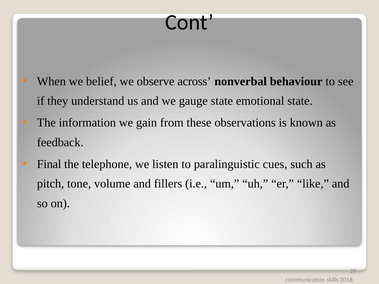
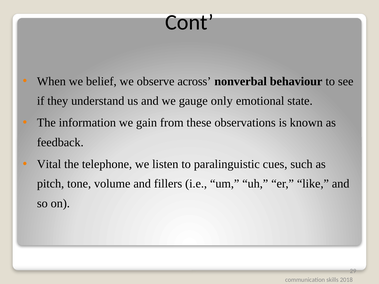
gauge state: state -> only
Final: Final -> Vital
